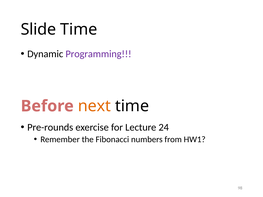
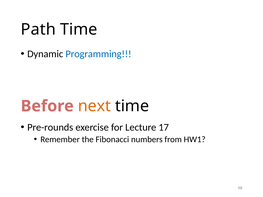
Slide: Slide -> Path
Programming colour: purple -> blue
24: 24 -> 17
